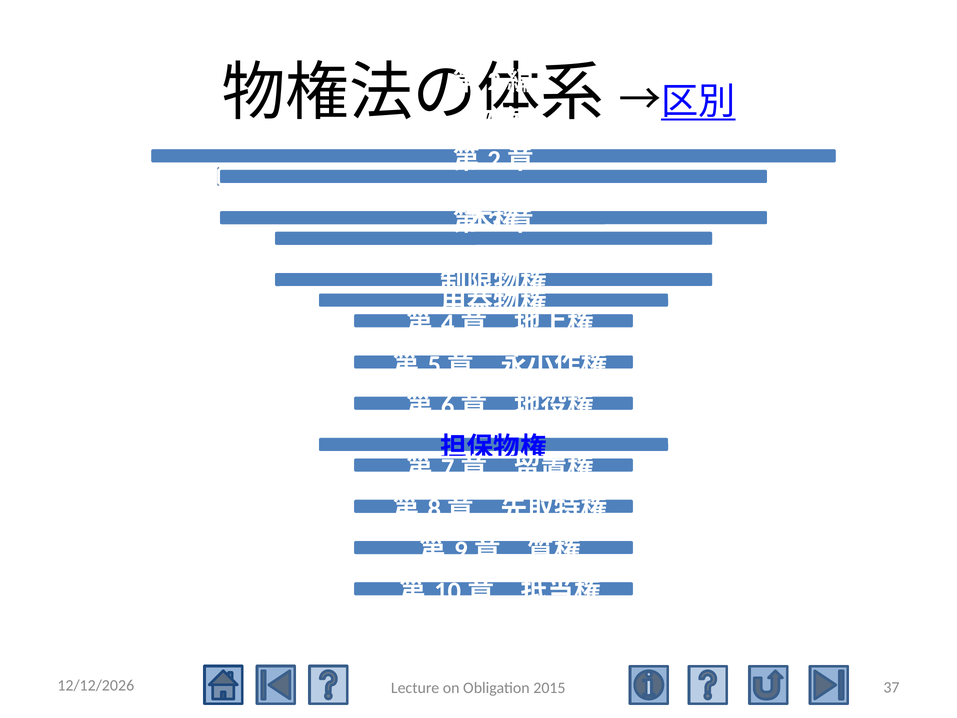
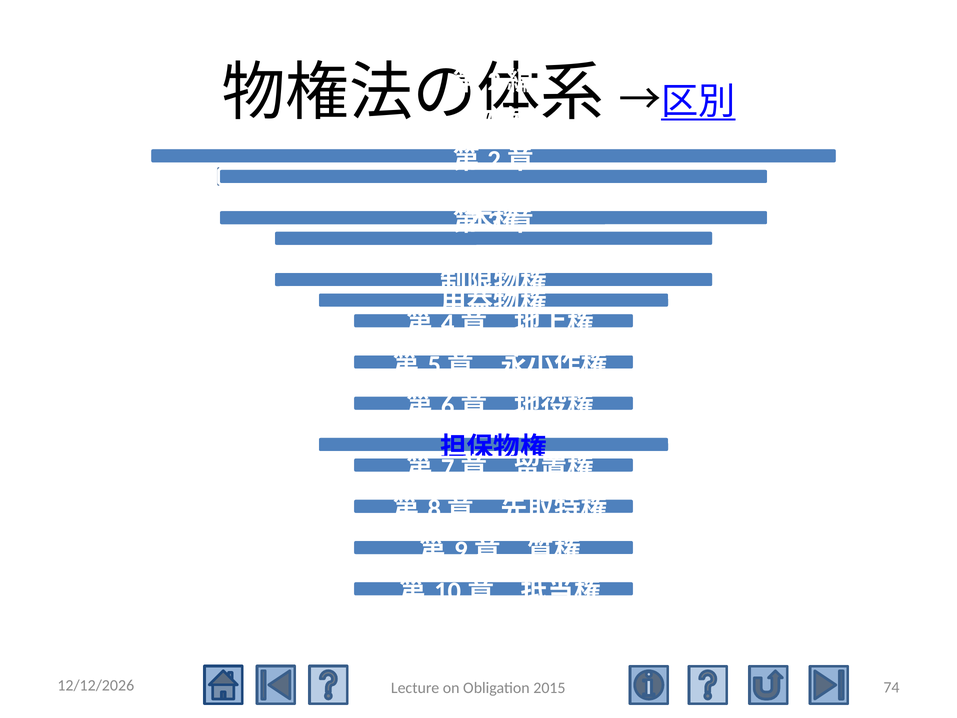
37: 37 -> 74
